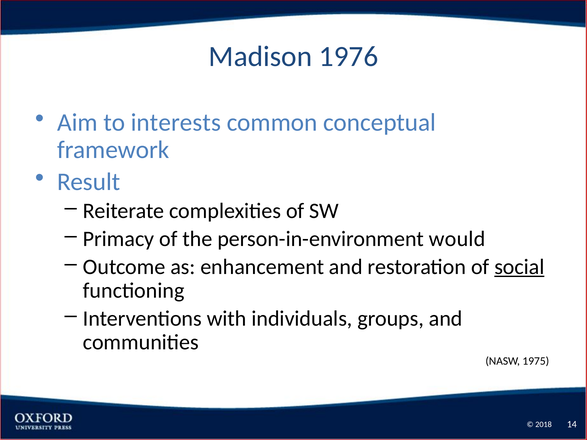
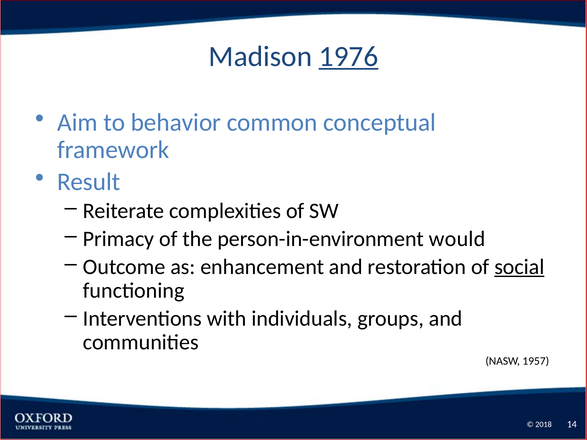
1976 underline: none -> present
interests: interests -> behavior
1975: 1975 -> 1957
